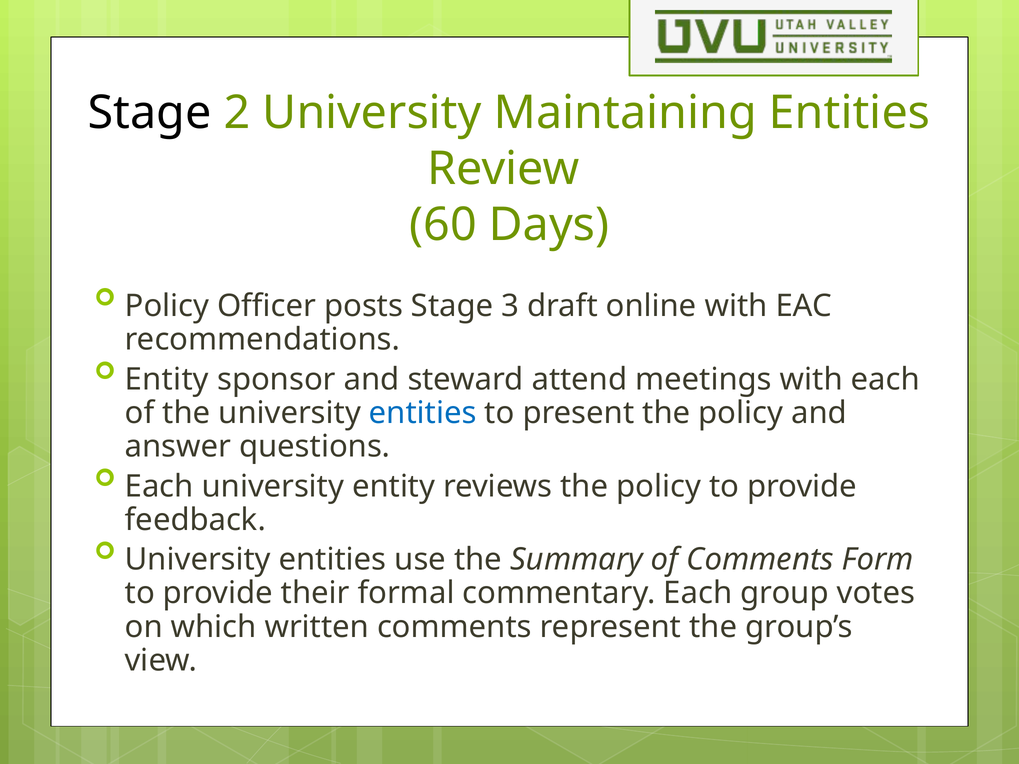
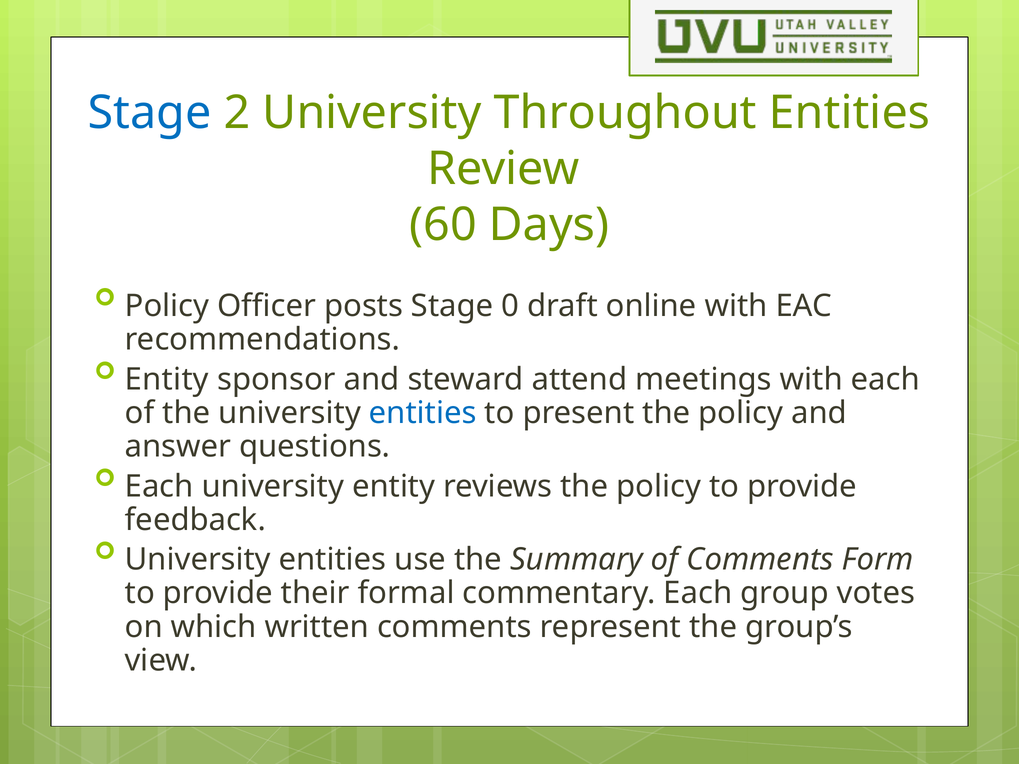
Stage at (150, 113) colour: black -> blue
Maintaining: Maintaining -> Throughout
3: 3 -> 0
